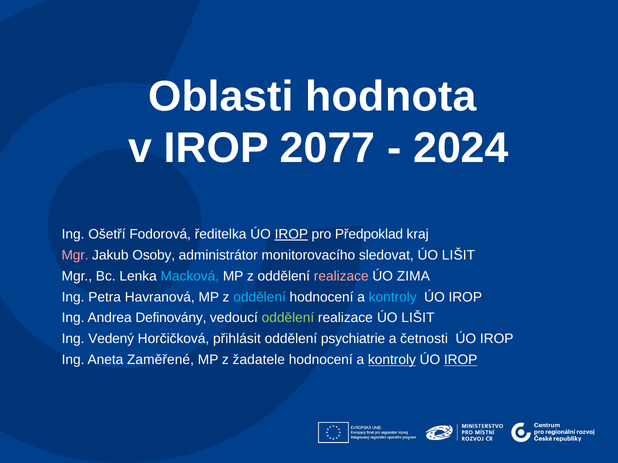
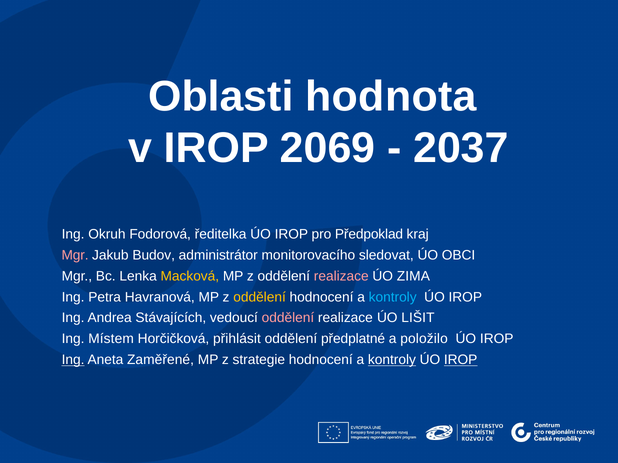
2077: 2077 -> 2069
2024: 2024 -> 2037
Ošetří: Ošetří -> Okruh
IROP at (291, 234) underline: present -> none
Osoby: Osoby -> Budov
LIŠIT at (458, 255): LIŠIT -> OBCI
Macková colour: light blue -> yellow
oddělení at (260, 297) colour: light blue -> yellow
Definovány: Definovány -> Stávajících
oddělení at (288, 318) colour: light green -> pink
Vedený: Vedený -> Místem
psychiatrie: psychiatrie -> předplatné
četnosti: četnosti -> položilo
Ing at (73, 360) underline: none -> present
žadatele: žadatele -> strategie
